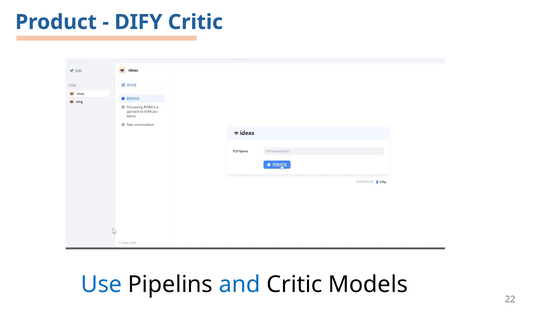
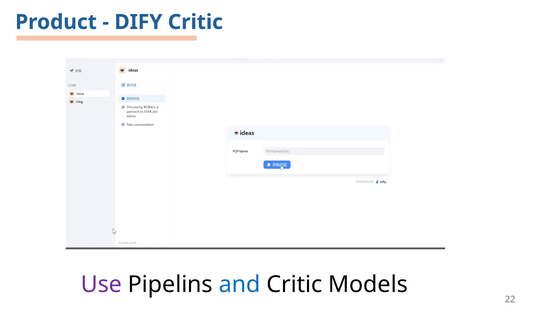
Use colour: blue -> purple
